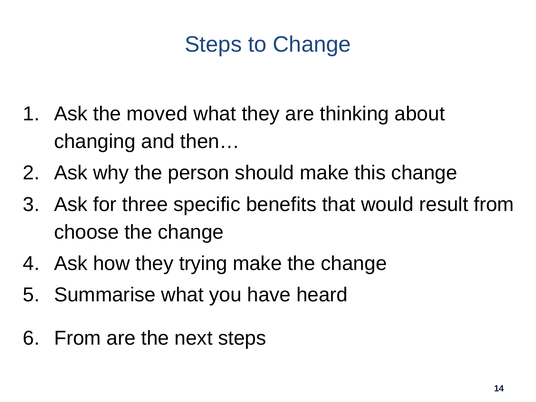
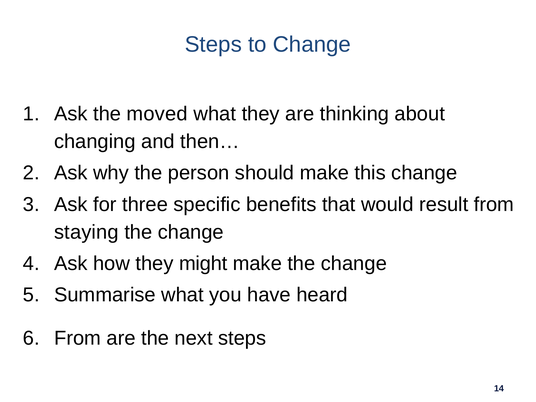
choose: choose -> staying
trying: trying -> might
